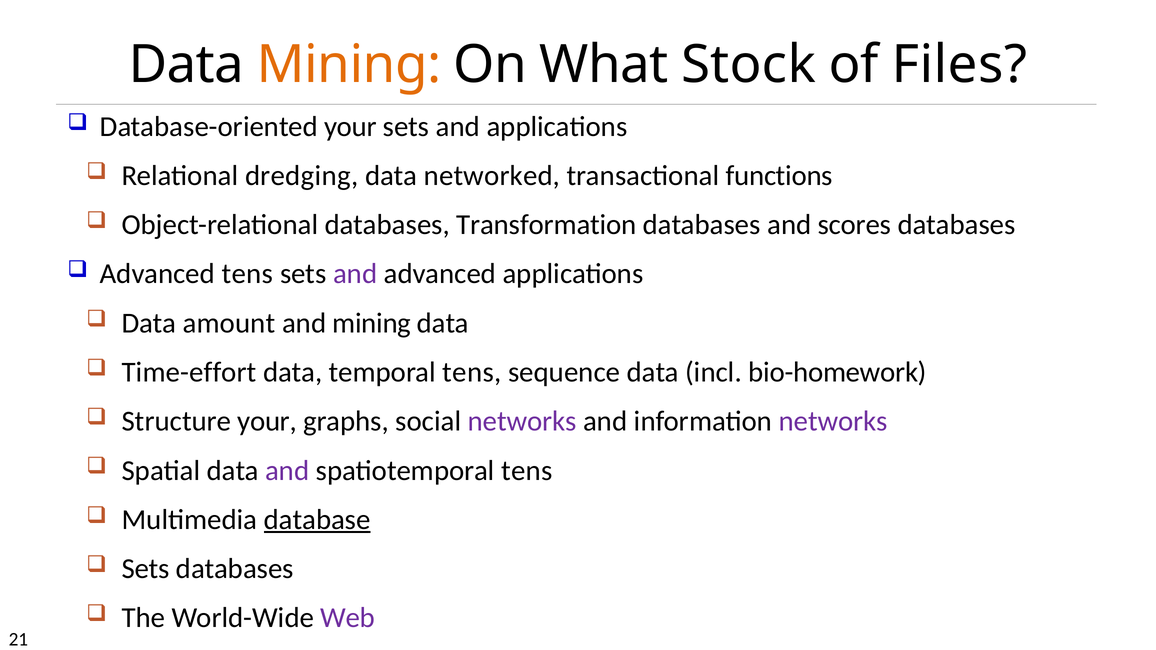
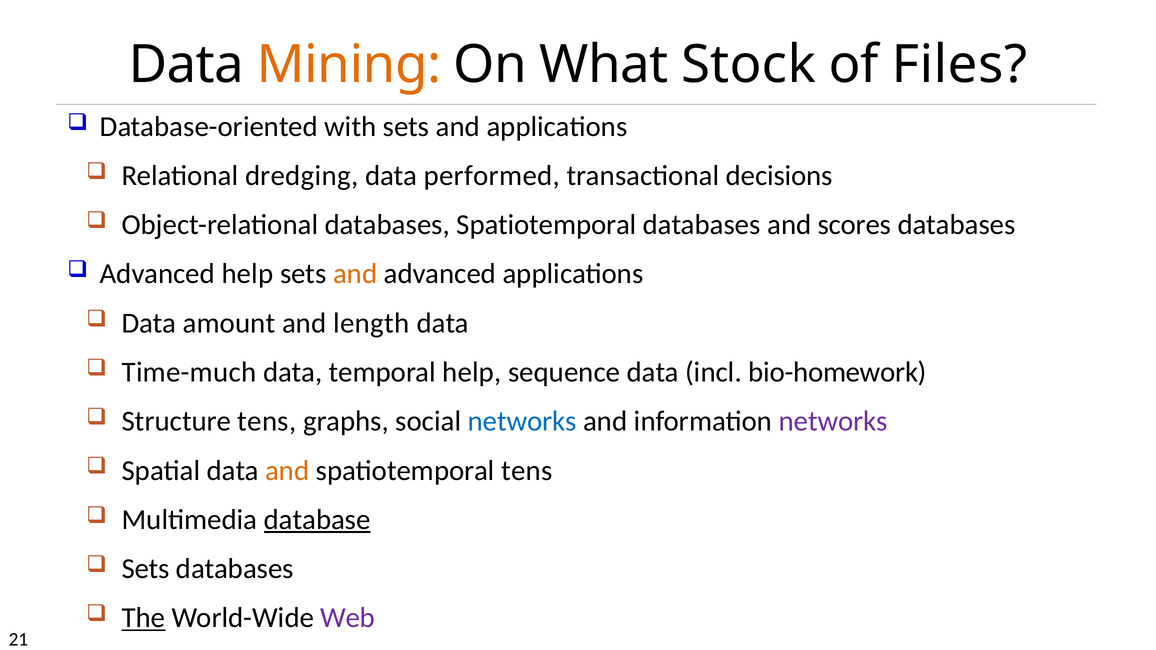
Database-oriented your: your -> with
networked: networked -> performed
functions: functions -> decisions
databases Transformation: Transformation -> Spatiotemporal
Advanced tens: tens -> help
and at (355, 274) colour: purple -> orange
and mining: mining -> length
Time-effort: Time-effort -> Time-much
temporal tens: tens -> help
Structure your: your -> tens
networks at (522, 421) colour: purple -> blue
and at (287, 471) colour: purple -> orange
The underline: none -> present
